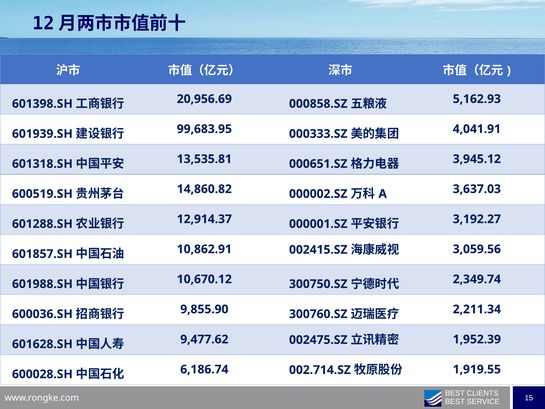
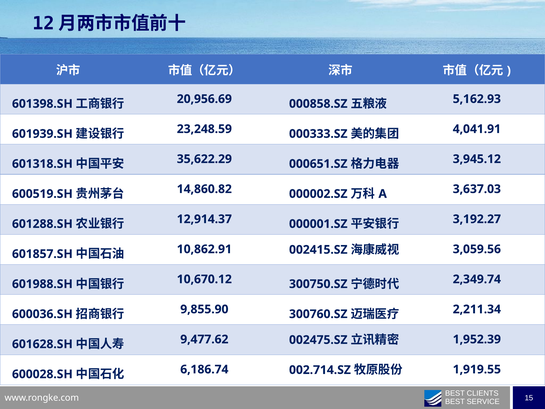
99,683.95: 99,683.95 -> 23,248.59
13,535.81: 13,535.81 -> 35,622.29
